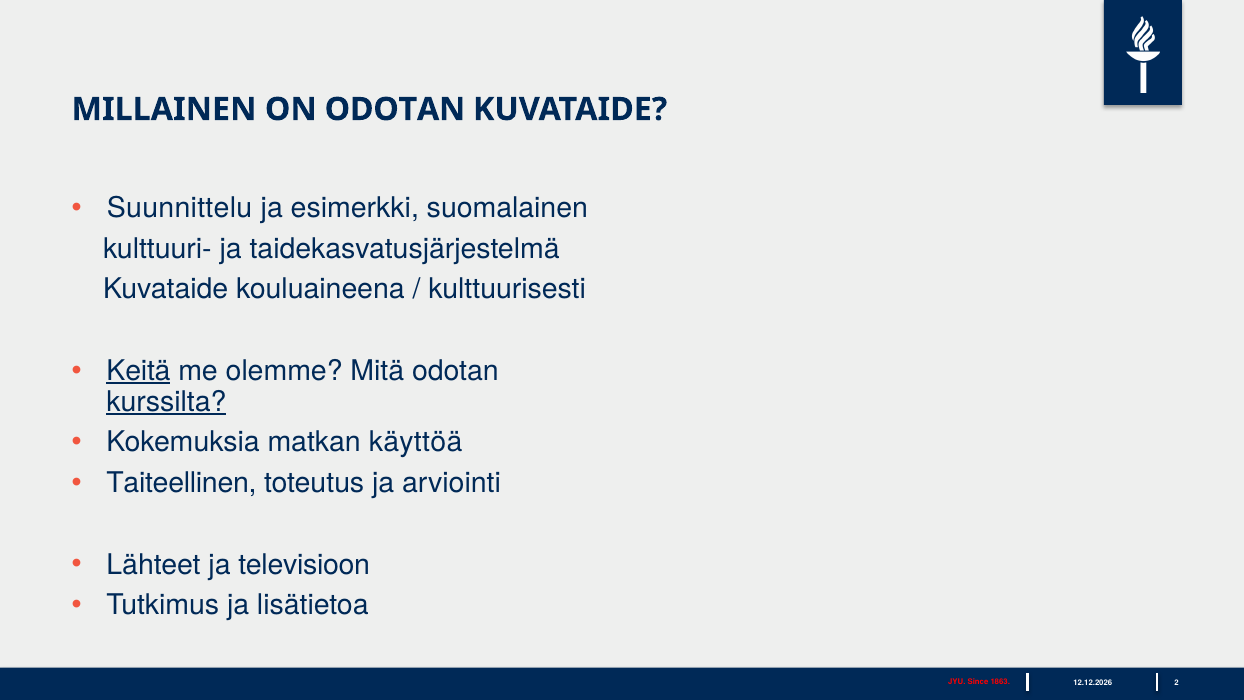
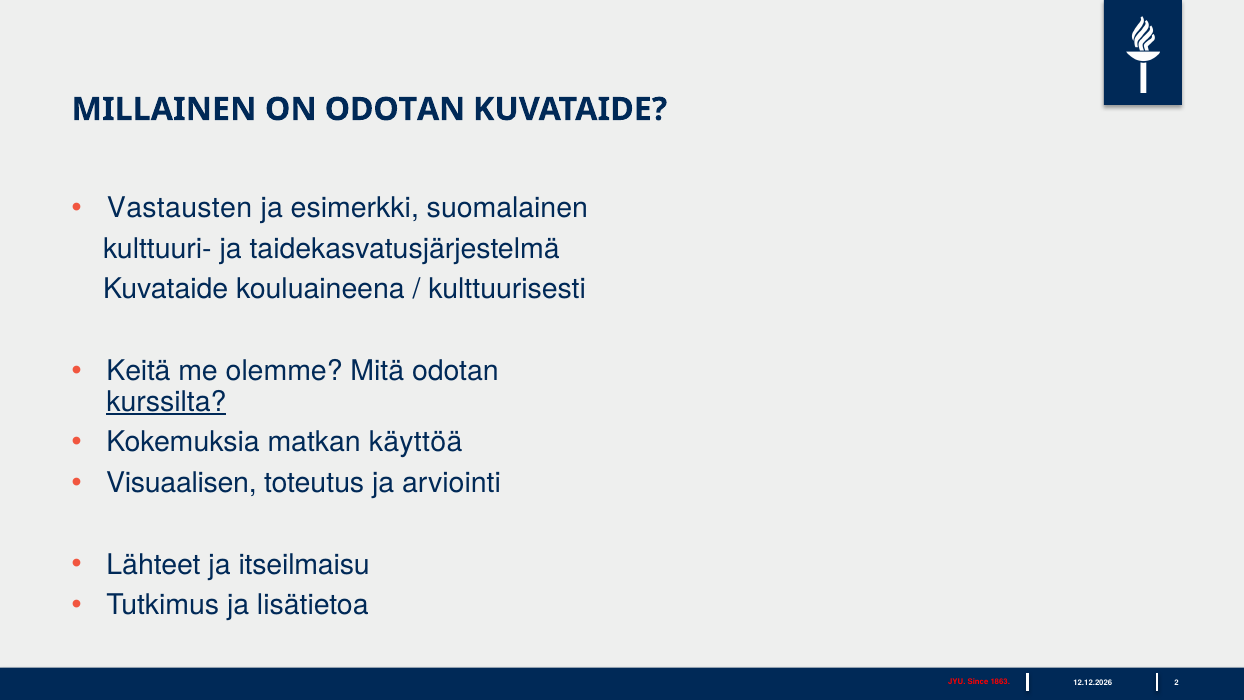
Suunnittelu: Suunnittelu -> Vastausten
Keitä underline: present -> none
Taiteellinen: Taiteellinen -> Visuaalisen
televisioon: televisioon -> itseilmaisu
